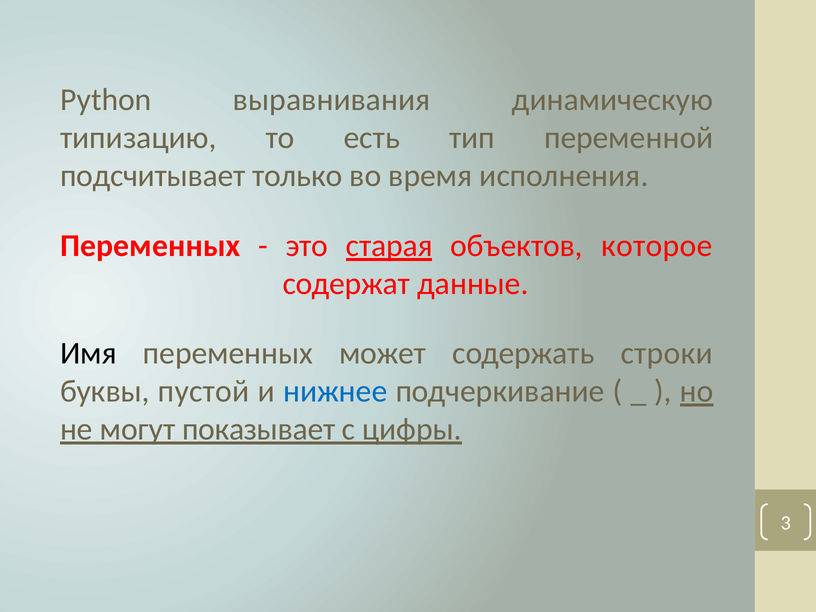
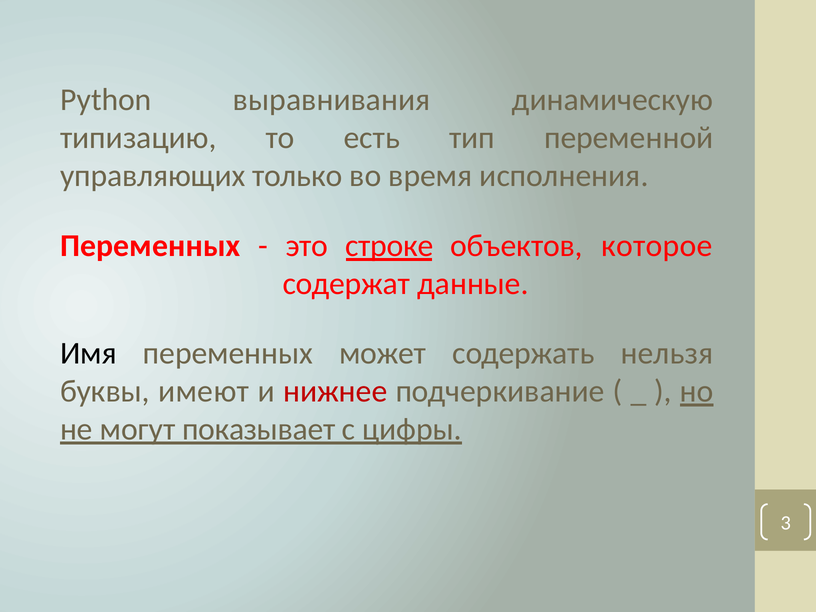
подсчитывает: подсчитывает -> управляющих
старая: старая -> строке
строки: строки -> нельзя
пустой: пустой -> имеют
нижнее colour: blue -> red
